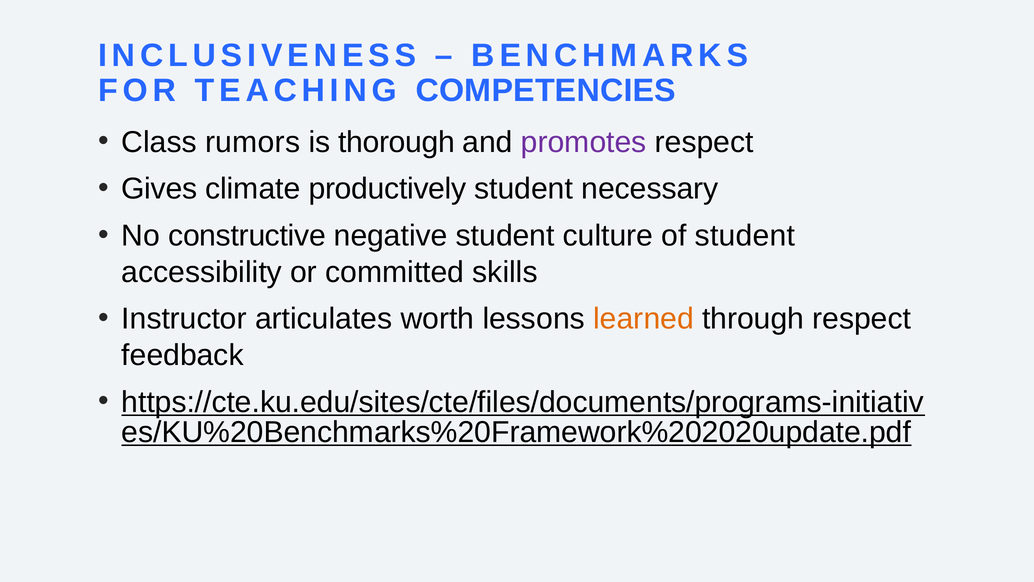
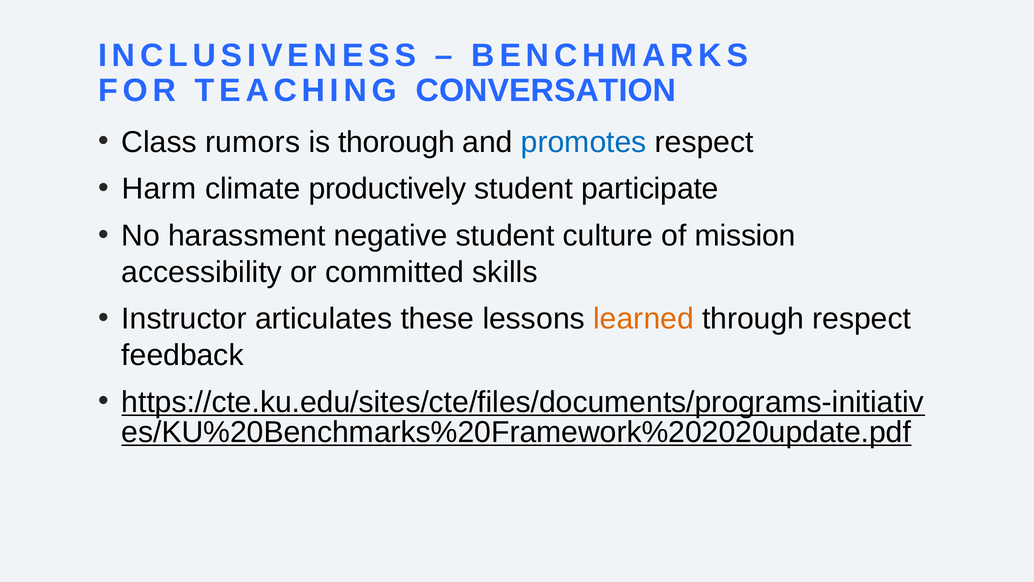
COMPETENCIES: COMPETENCIES -> CONVERSATION
promotes colour: purple -> blue
Gives: Gives -> Harm
necessary: necessary -> participate
constructive: constructive -> harassment
of student: student -> mission
worth: worth -> these
